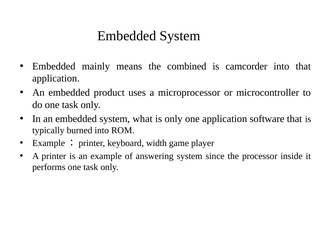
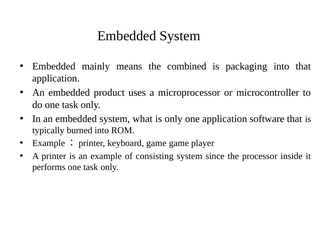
camcorder: camcorder -> packaging
keyboard width: width -> game
answering: answering -> consisting
